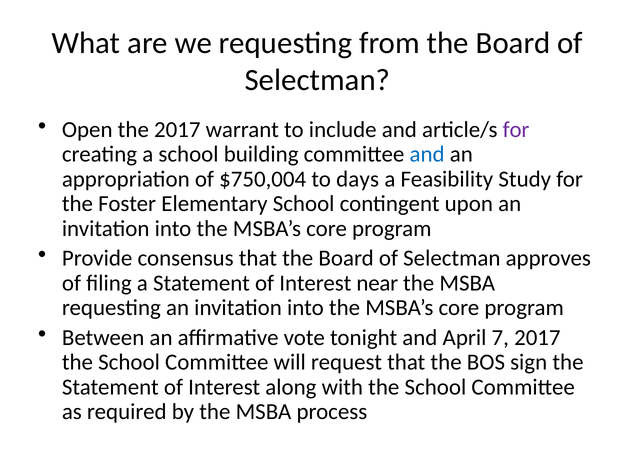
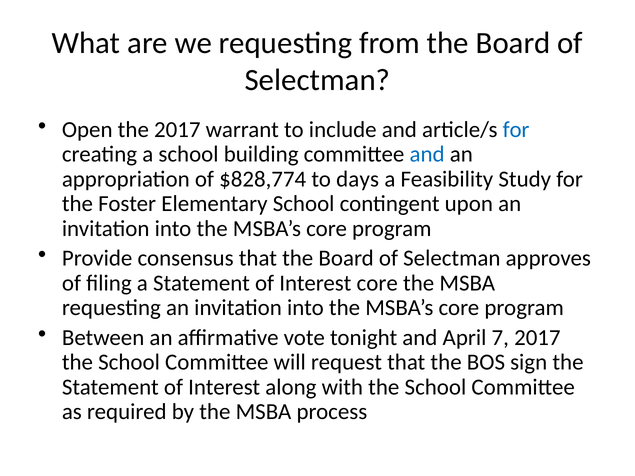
for at (516, 130) colour: purple -> blue
$750,004: $750,004 -> $828,774
Interest near: near -> core
